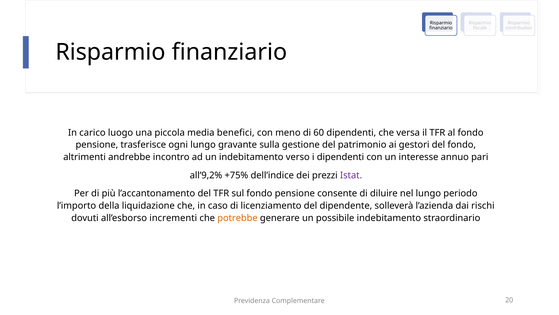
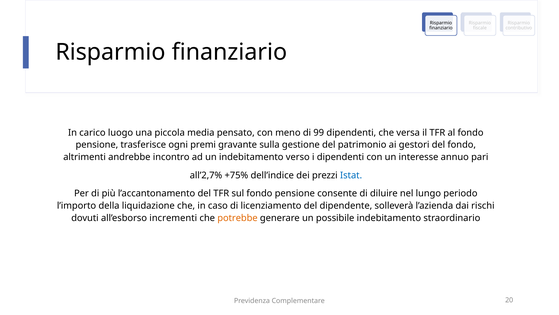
benefici: benefici -> pensato
60: 60 -> 99
ogni lungo: lungo -> premi
all’9,2%: all’9,2% -> all’2,7%
Istat colour: purple -> blue
